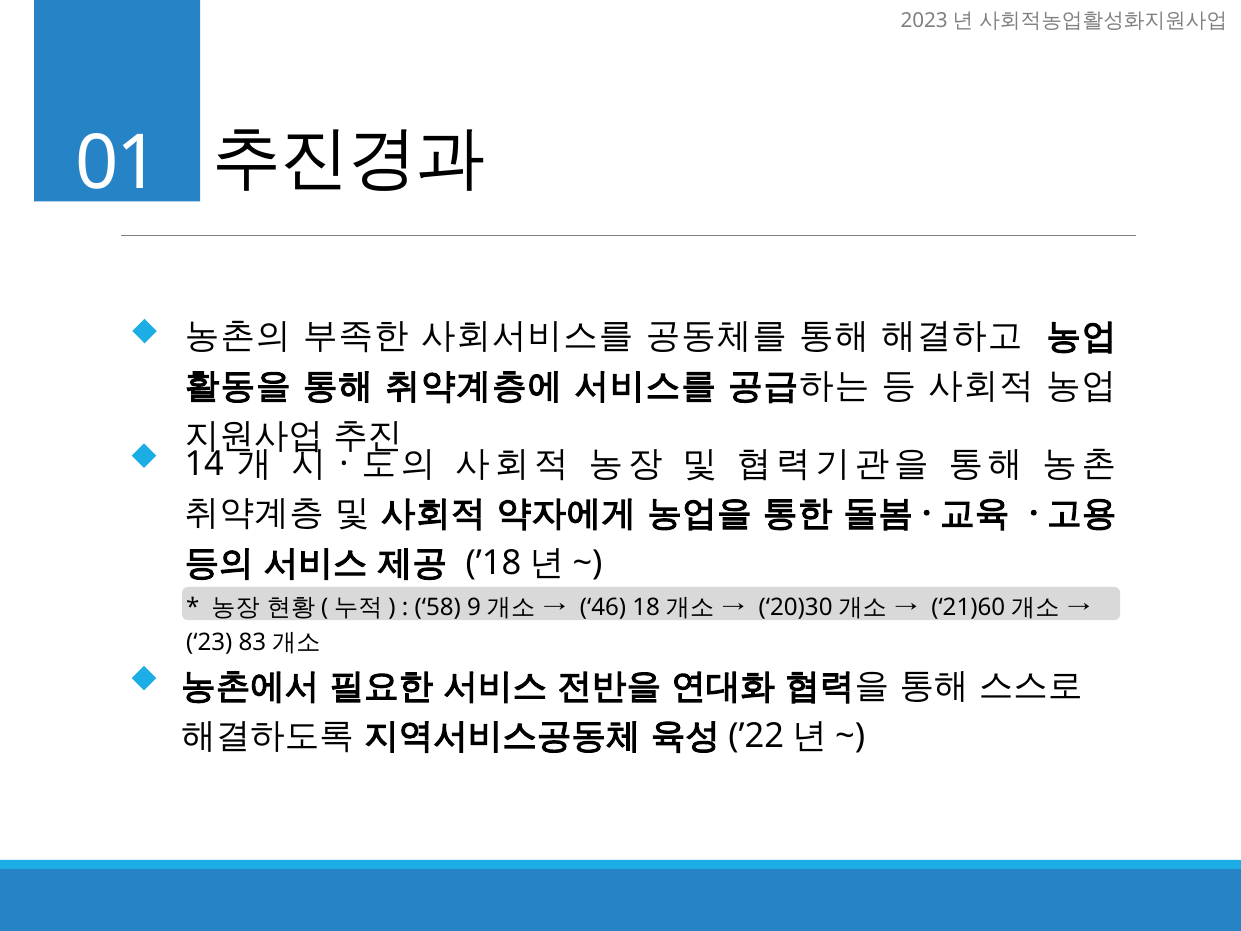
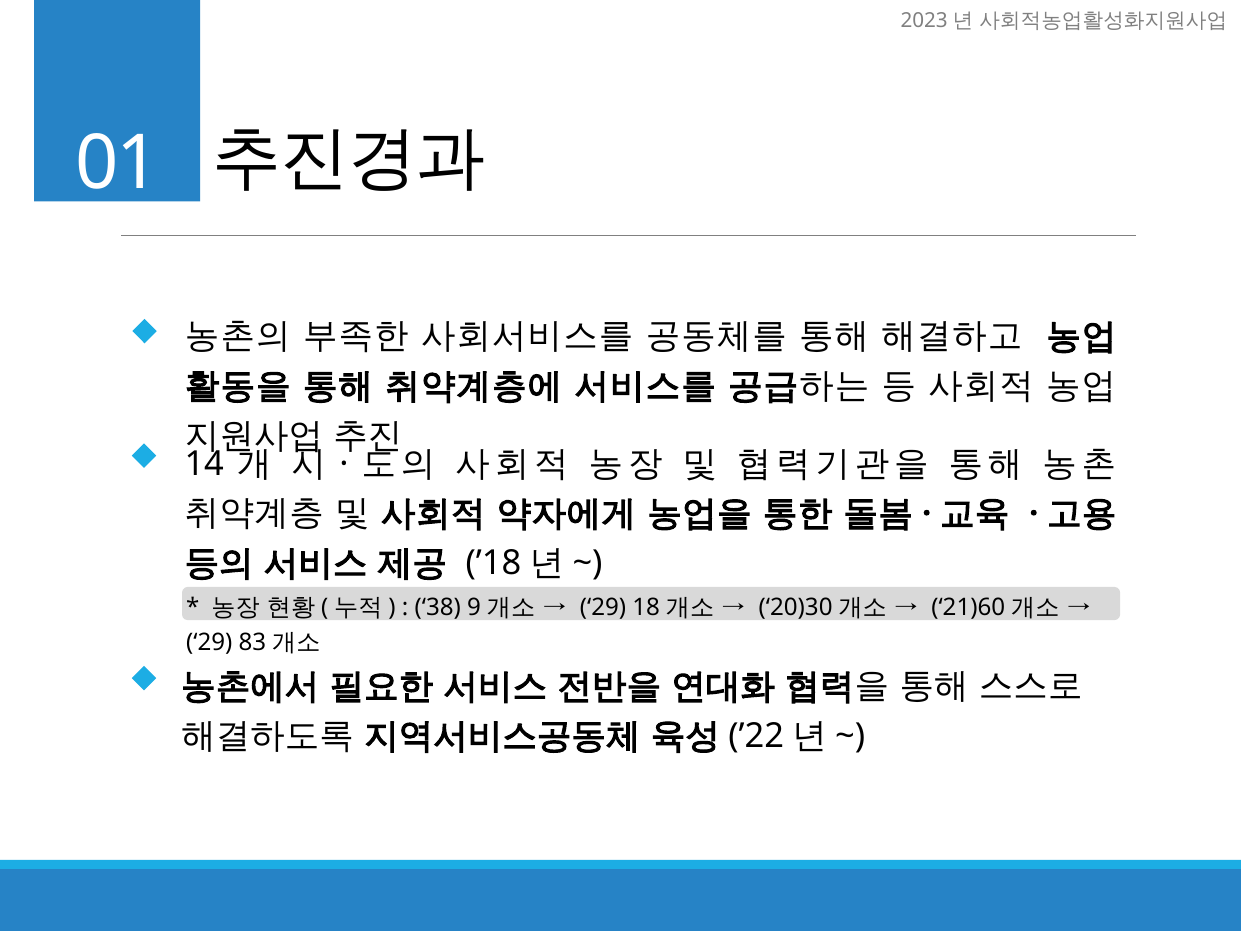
58: 58 -> 38
46 at (603, 608): 46 -> 29
23 at (209, 642): 23 -> 29
